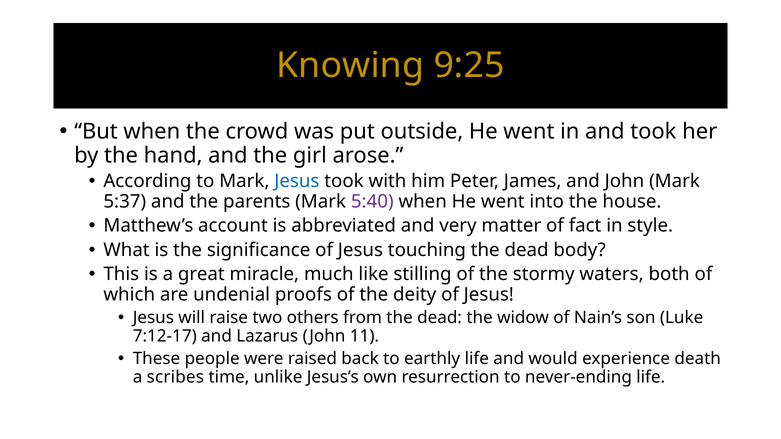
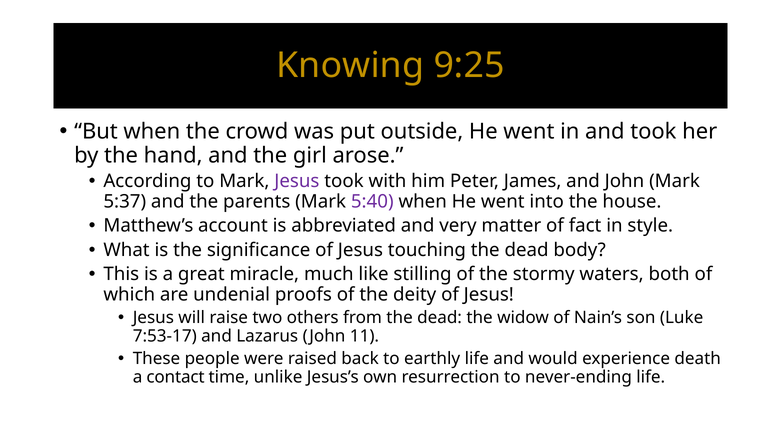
Jesus at (297, 181) colour: blue -> purple
7:12-17: 7:12-17 -> 7:53-17
scribes: scribes -> contact
